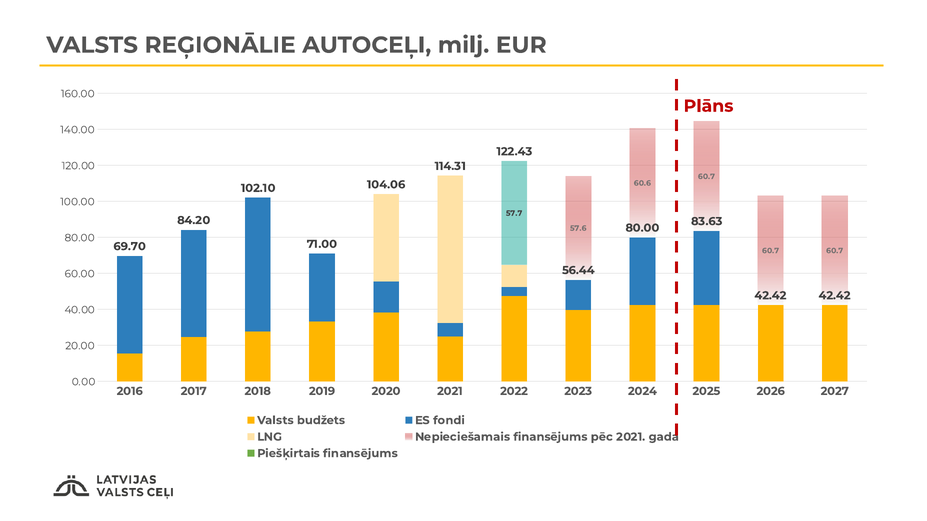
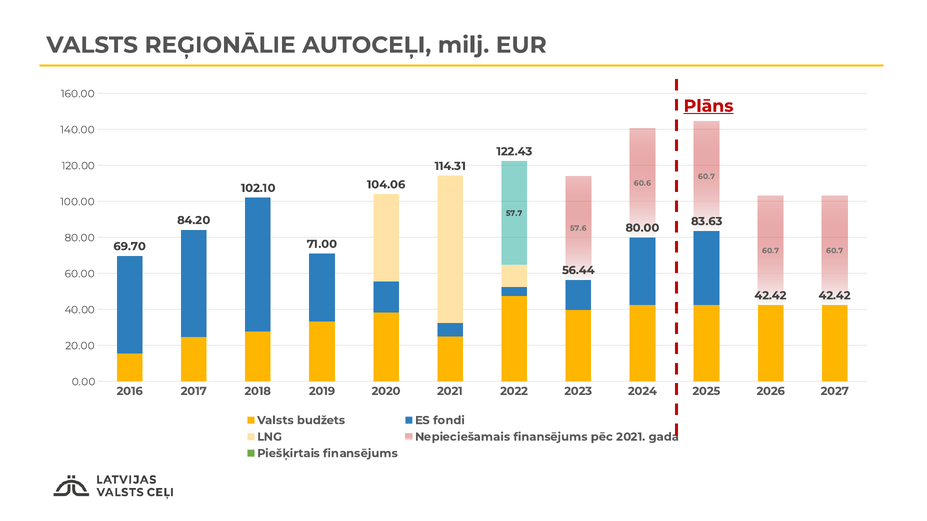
Plāns underline: none -> present
